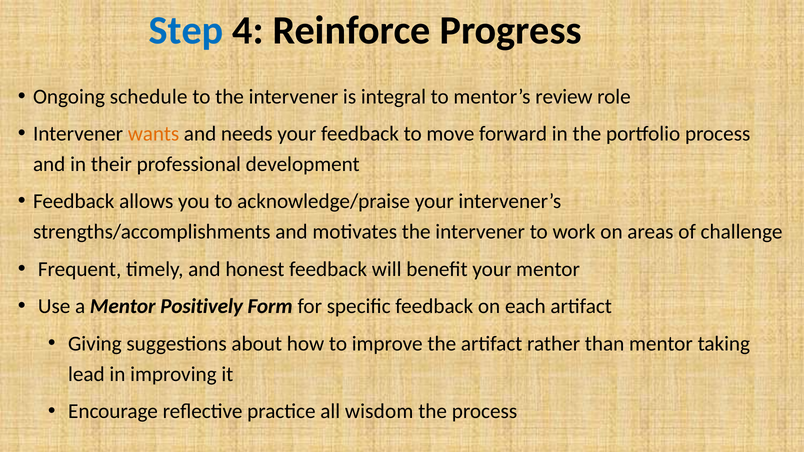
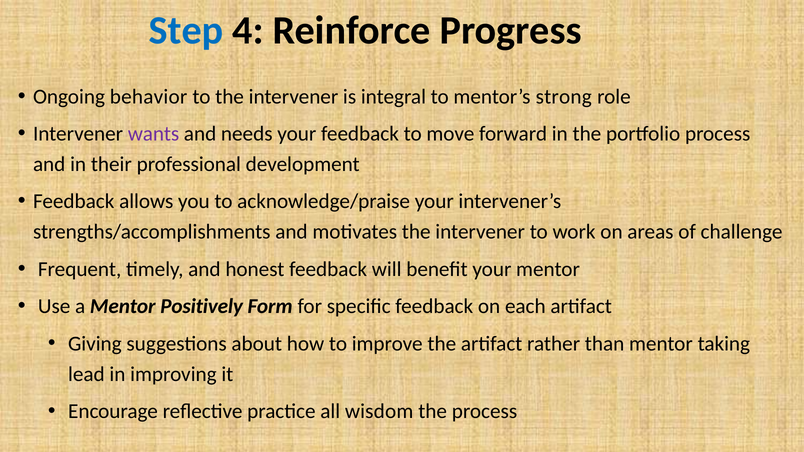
schedule: schedule -> behavior
review: review -> strong
wants colour: orange -> purple
